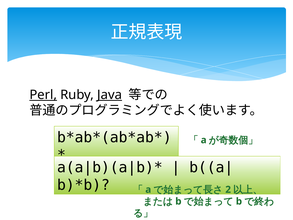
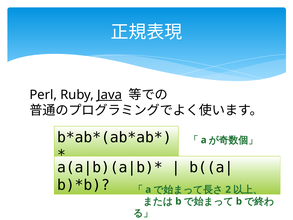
Perl underline: present -> none
